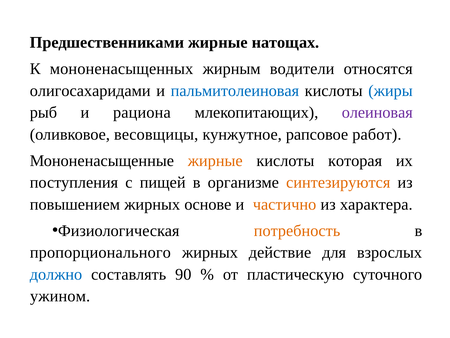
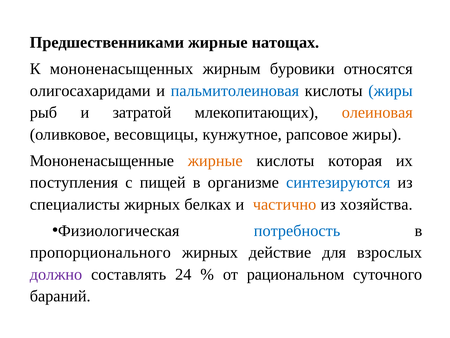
водители: водители -> буровики
рациона: рациона -> затратой
олеиновая colour: purple -> orange
рапсовое работ: работ -> жиры
синтезируются colour: orange -> blue
повышением: повышением -> специалисты
основе: основе -> белках
характера: характера -> хозяйства
потребность colour: orange -> blue
должно colour: blue -> purple
90: 90 -> 24
пластическую: пластическую -> рациональном
ужином: ужином -> бараний
